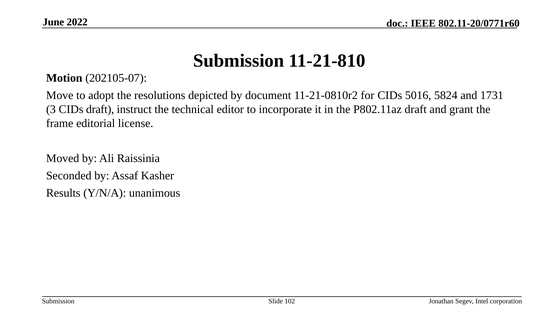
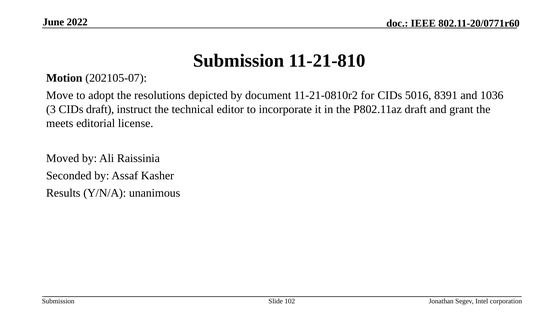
5824: 5824 -> 8391
1731: 1731 -> 1036
frame: frame -> meets
